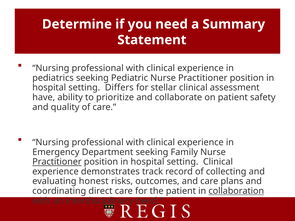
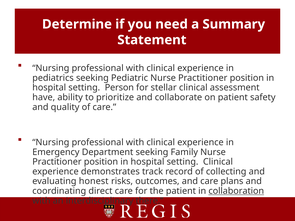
Differs: Differs -> Person
Practitioner at (57, 162) underline: present -> none
interdisciplinary need: need -> there
